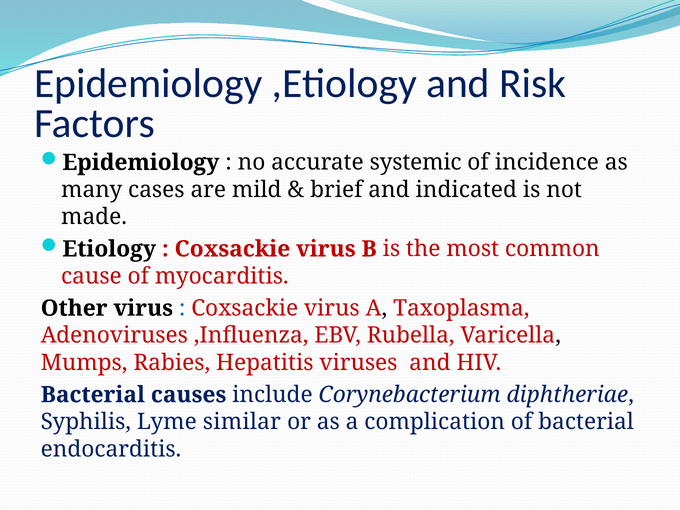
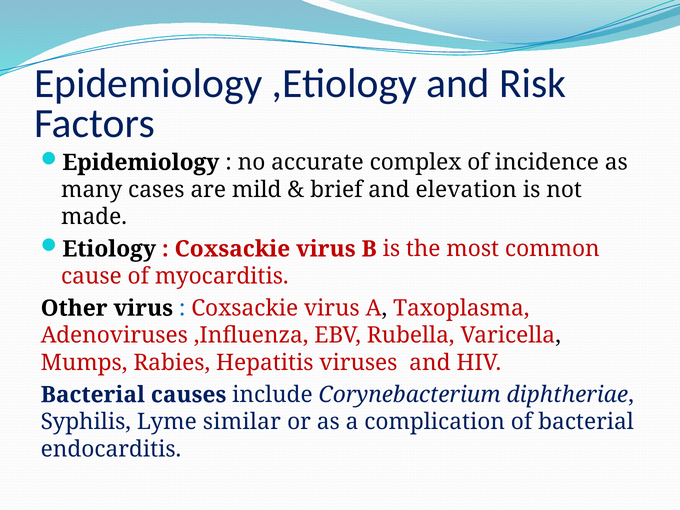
systemic: systemic -> complex
indicated: indicated -> elevation
